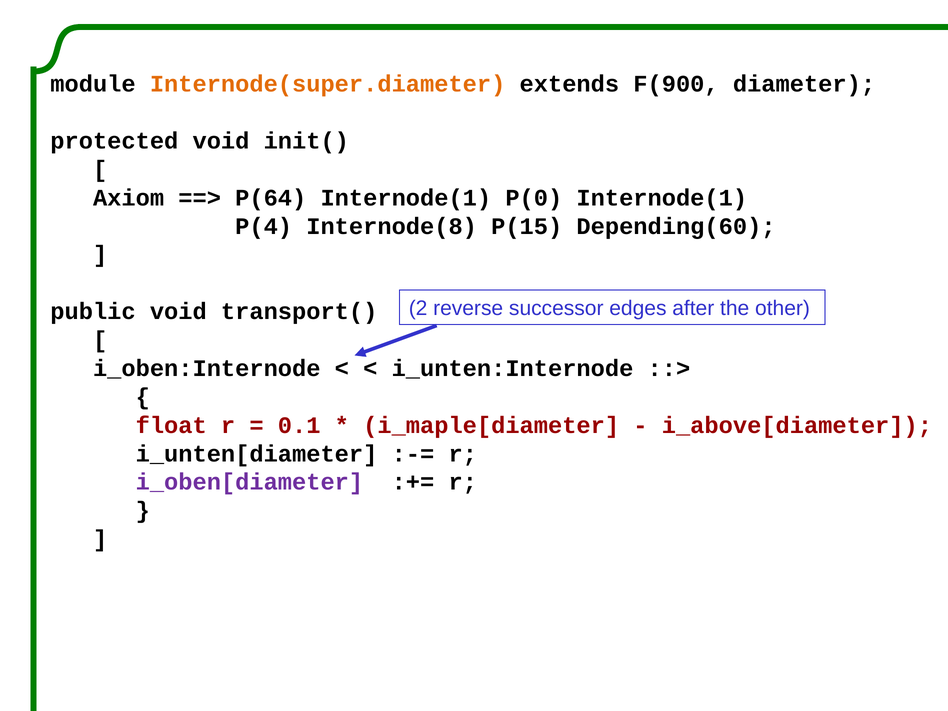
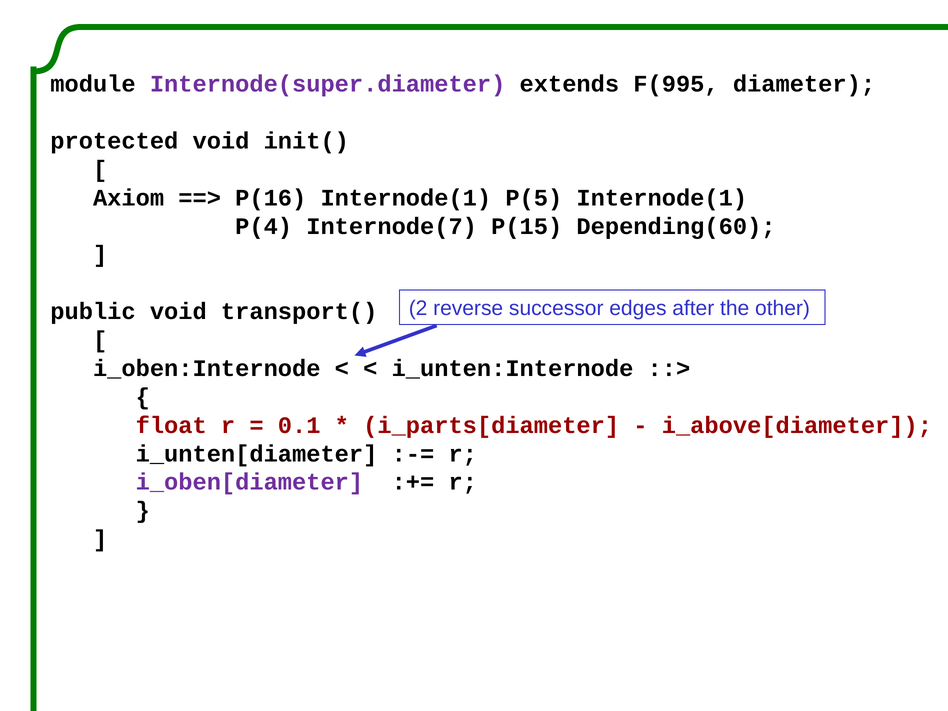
Internode(super.diameter colour: orange -> purple
F(900: F(900 -> F(995
P(64: P(64 -> P(16
P(0: P(0 -> P(5
Internode(8: Internode(8 -> Internode(7
i_maple[diameter: i_maple[diameter -> i_parts[diameter
